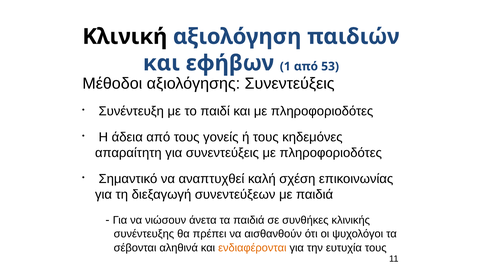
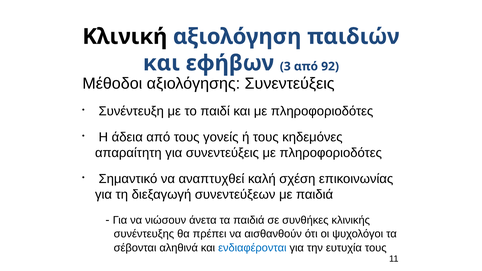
1: 1 -> 3
53: 53 -> 92
ενδιαφέρονται colour: orange -> blue
